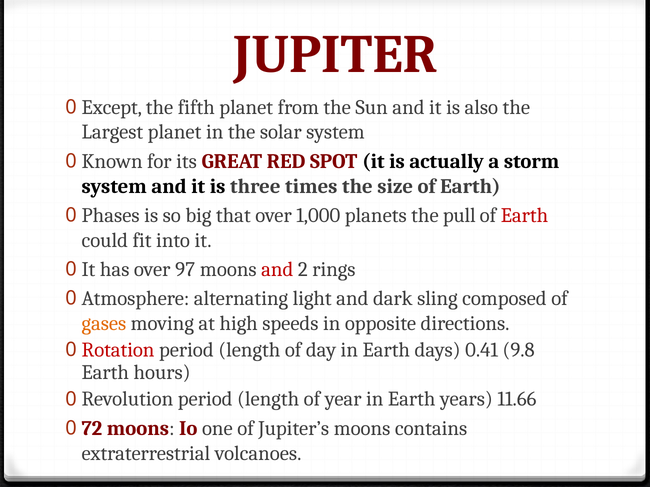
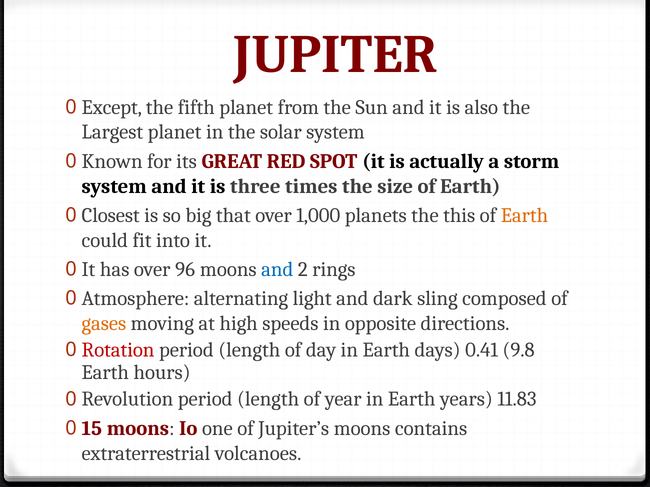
Phases: Phases -> Closest
pull: pull -> this
Earth at (524, 216) colour: red -> orange
97: 97 -> 96
and at (277, 270) colour: red -> blue
11.66: 11.66 -> 11.83
72: 72 -> 15
